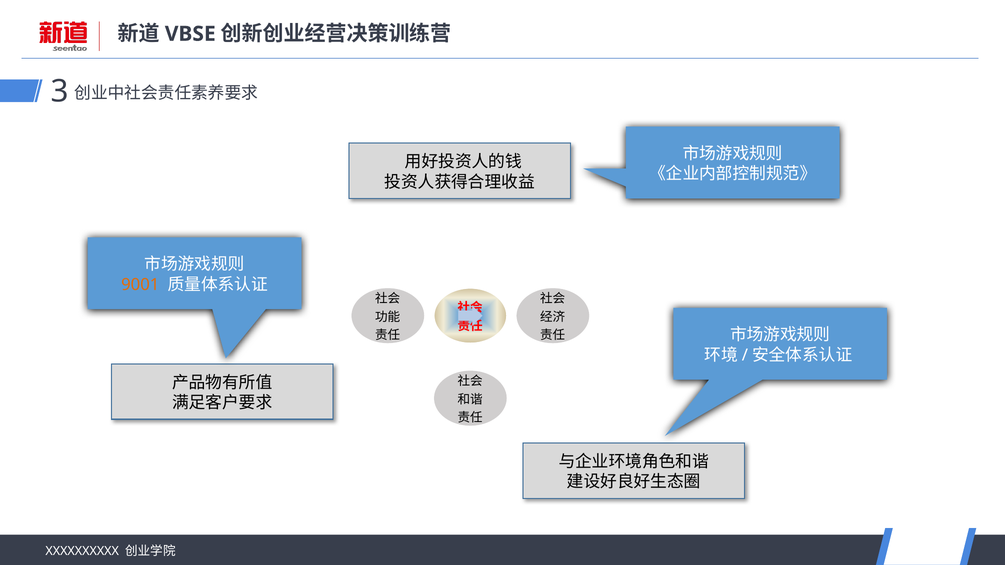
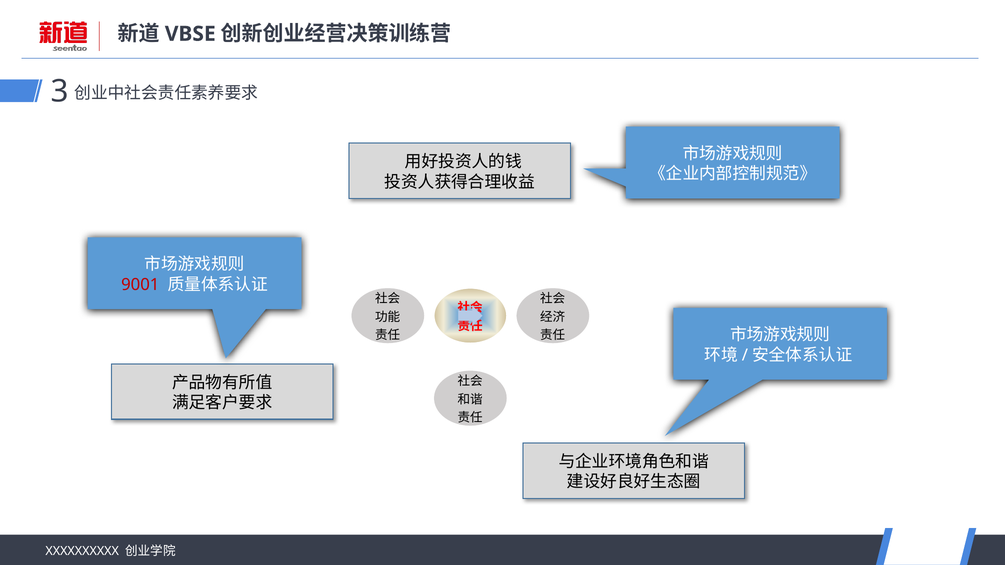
9001 colour: orange -> red
